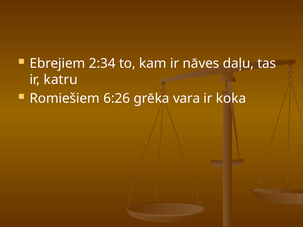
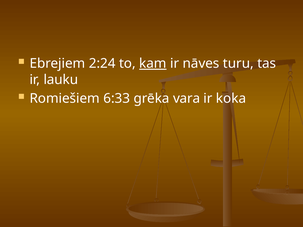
2:34: 2:34 -> 2:24
kam underline: none -> present
daļu: daļu -> turu
katru: katru -> lauku
6:26: 6:26 -> 6:33
